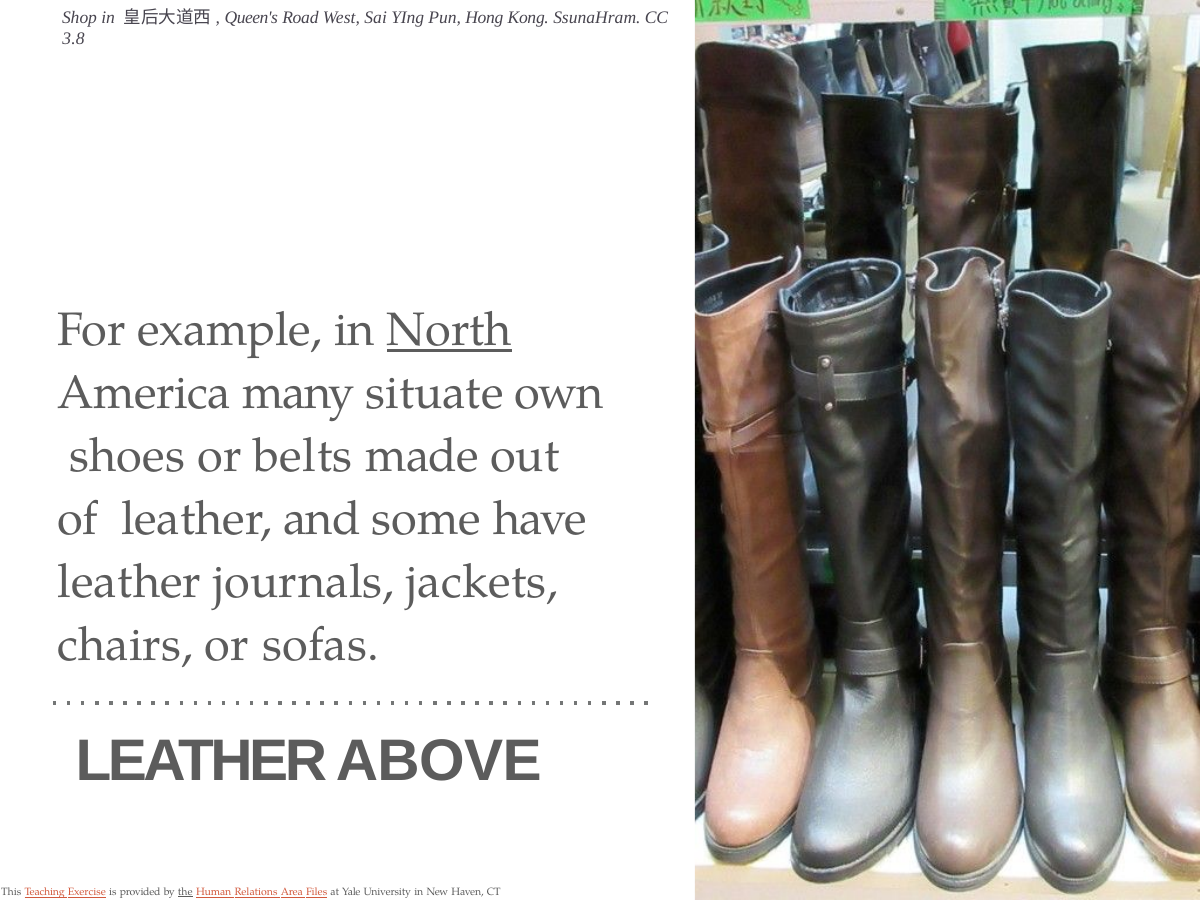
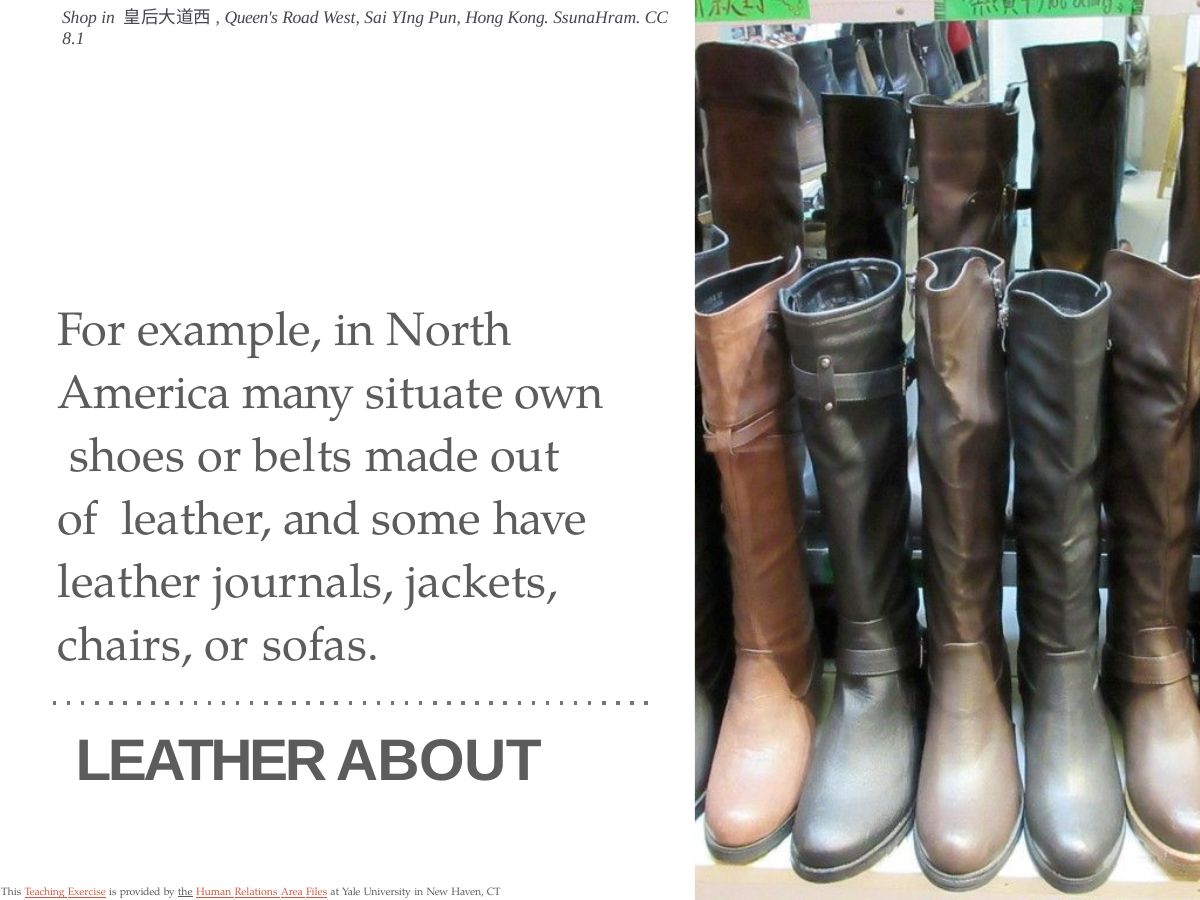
3.8: 3.8 -> 8.1
North underline: present -> none
ABOVE: ABOVE -> ABOUT
